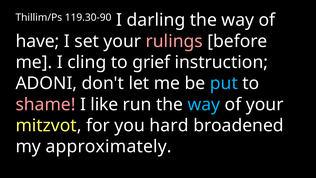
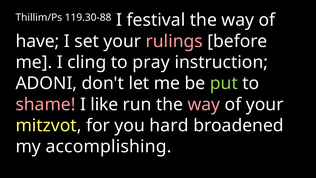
119.30-90: 119.30-90 -> 119.30-88
darling: darling -> festival
grief: grief -> pray
put colour: light blue -> light green
way at (204, 104) colour: light blue -> pink
approximately: approximately -> accomplishing
